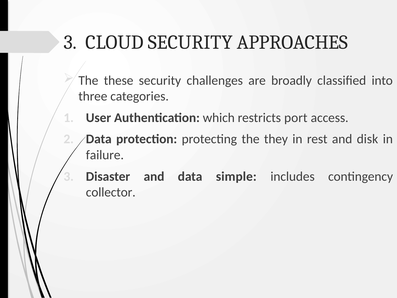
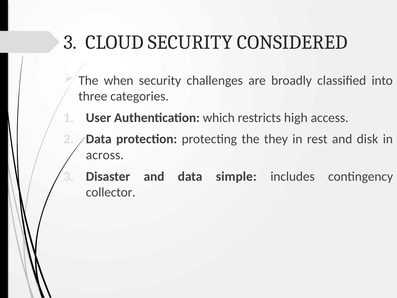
APPROACHES: APPROACHES -> CONSIDERED
these: these -> when
port: port -> high
failure: failure -> across
